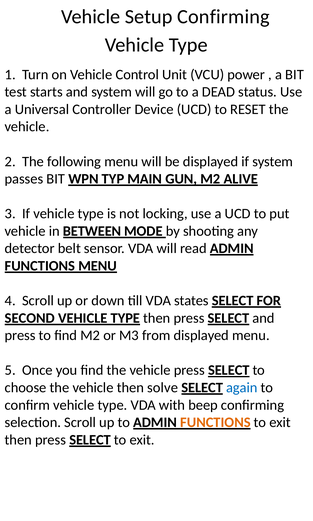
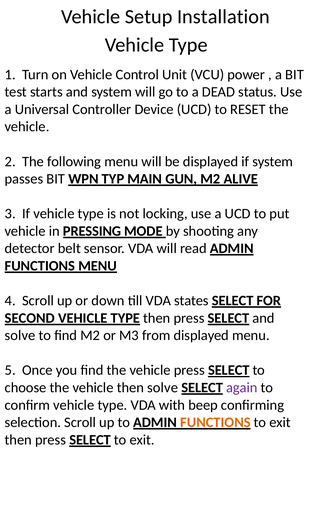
Setup Confirming: Confirming -> Installation
BETWEEN: BETWEEN -> PRESSING
press at (20, 336): press -> solve
again colour: blue -> purple
